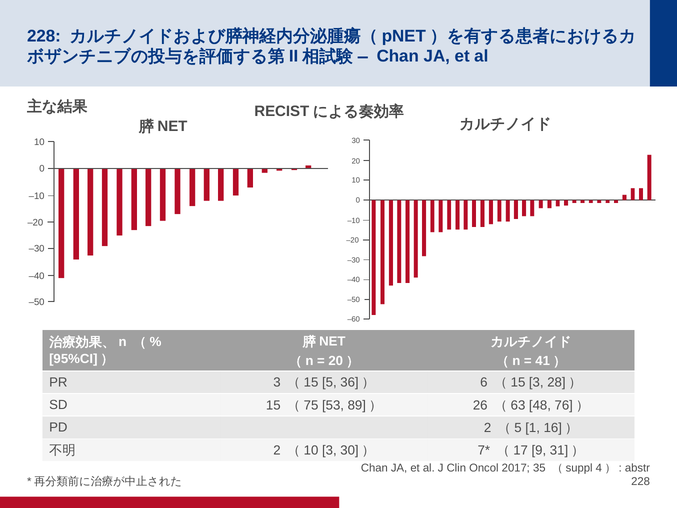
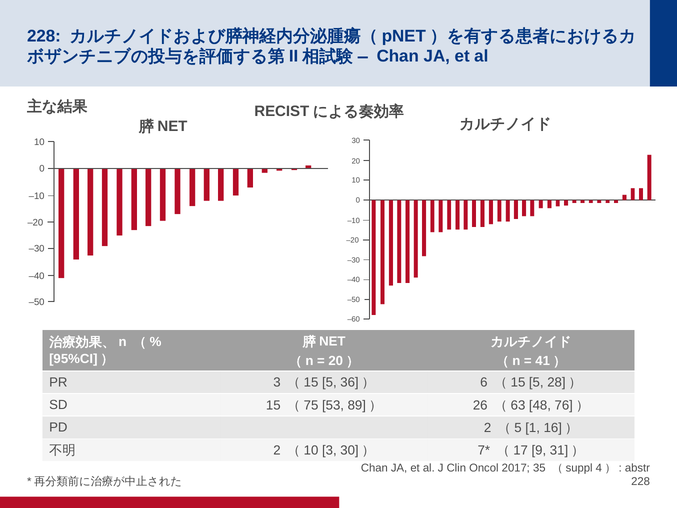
3 at (536, 382): 3 -> 5
